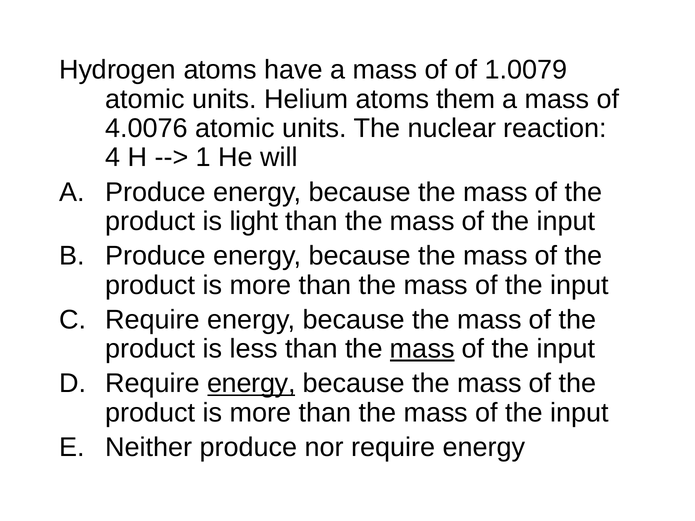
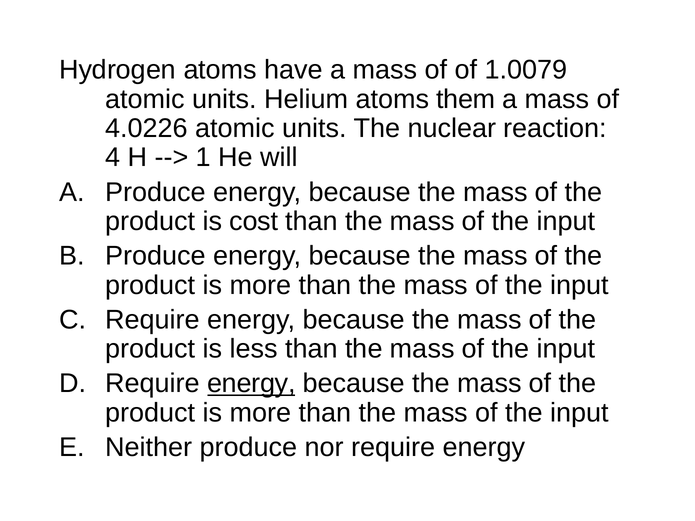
4.0076: 4.0076 -> 4.0226
light: light -> cost
mass at (422, 349) underline: present -> none
